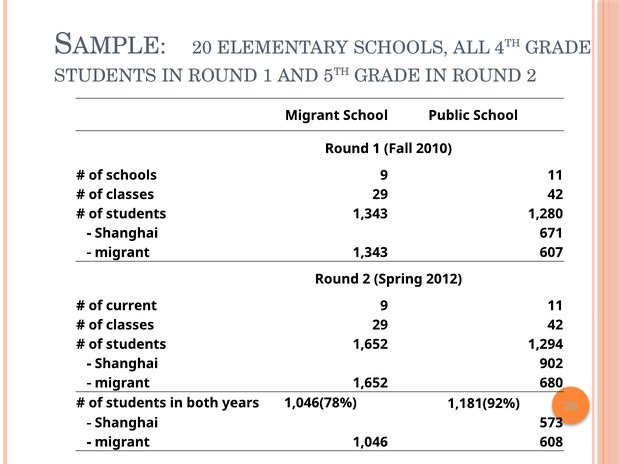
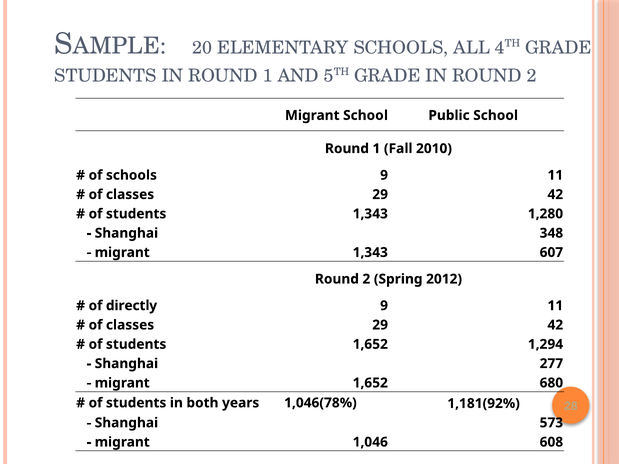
671: 671 -> 348
current: current -> directly
902: 902 -> 277
